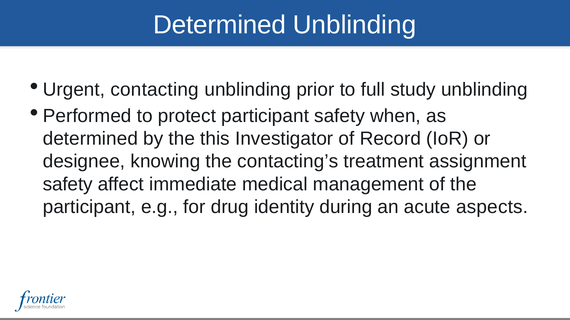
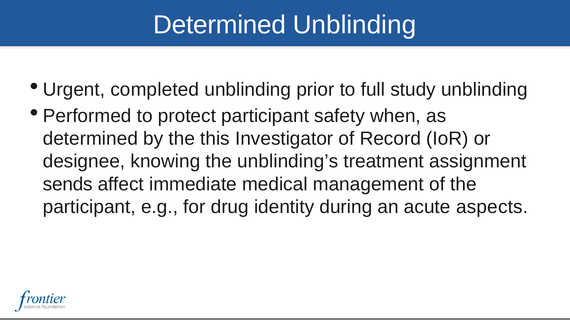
contacting: contacting -> completed
contacting’s: contacting’s -> unblinding’s
safety at (68, 184): safety -> sends
